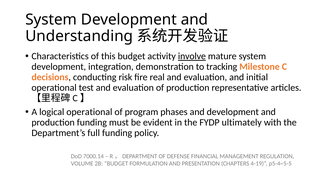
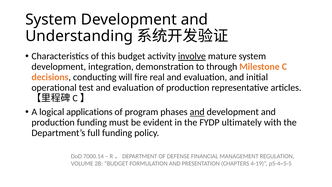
tracking: tracking -> through
risk: risk -> will
logical operational: operational -> applications
and at (197, 112) underline: none -> present
